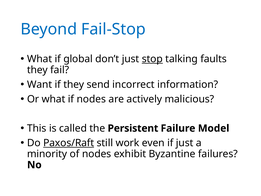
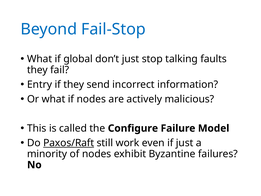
stop underline: present -> none
Want: Want -> Entry
Persistent: Persistent -> Configure
